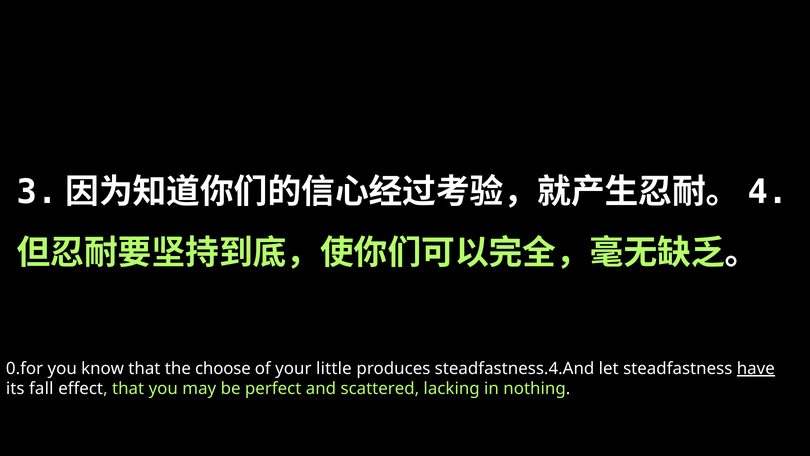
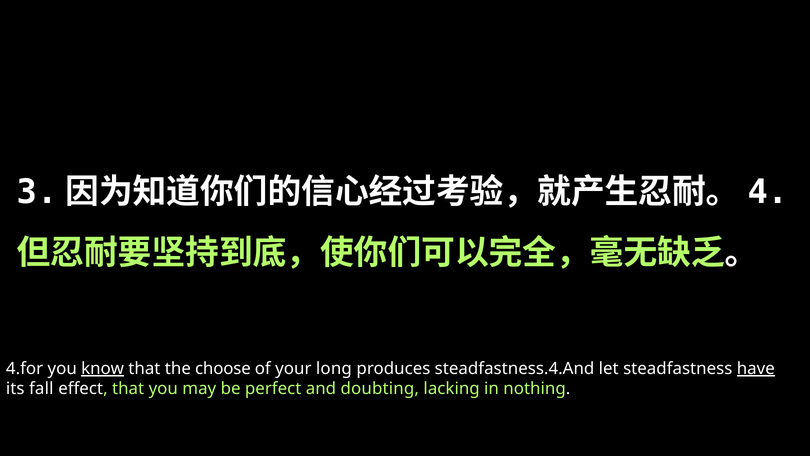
0.for: 0.for -> 4.for
know underline: none -> present
little: little -> long
scattered: scattered -> doubting
